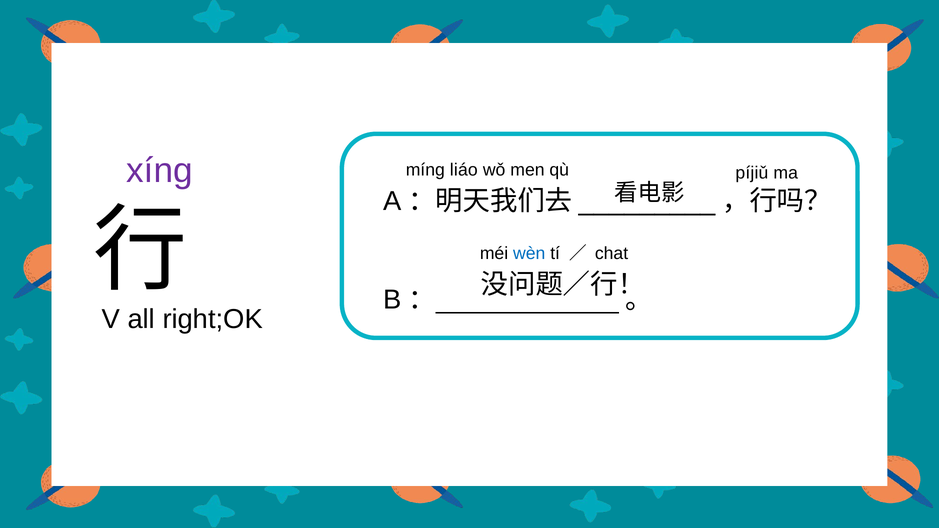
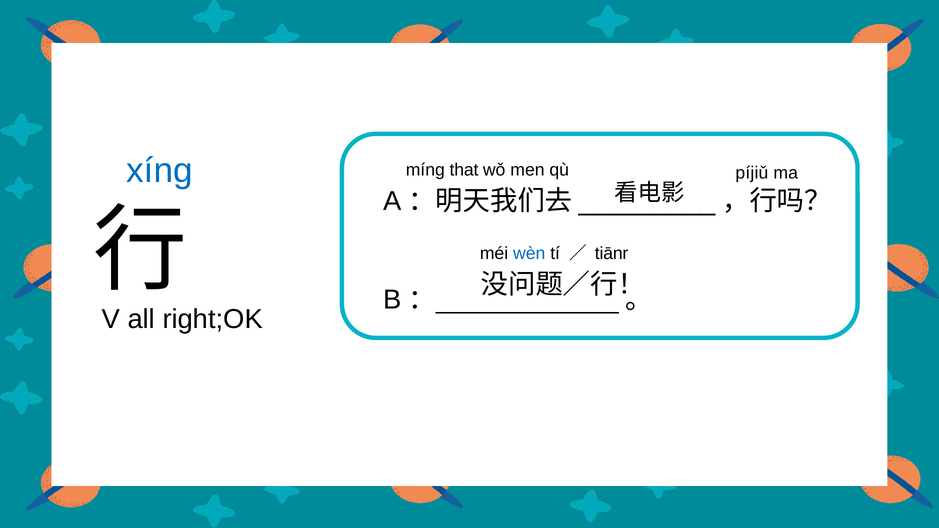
xíng colour: purple -> blue
liáo: liáo -> that
chat: chat -> tiānr
